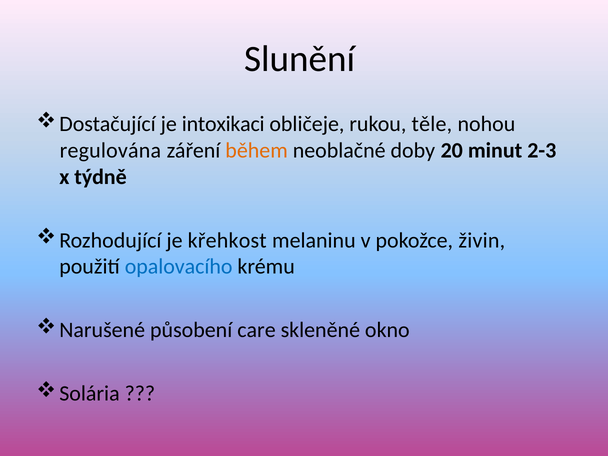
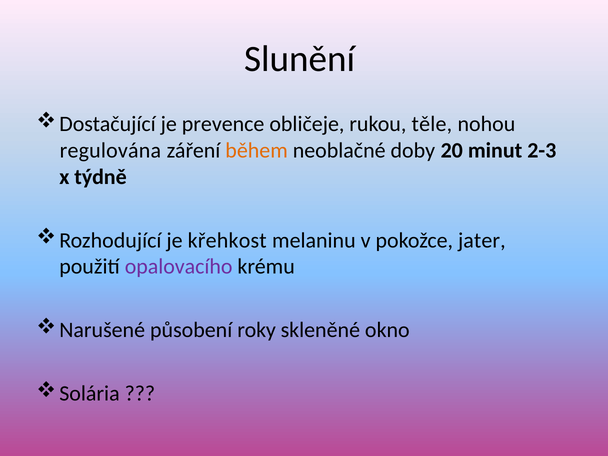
intoxikaci: intoxikaci -> prevence
živin: živin -> jater
opalovacího colour: blue -> purple
care: care -> roky
